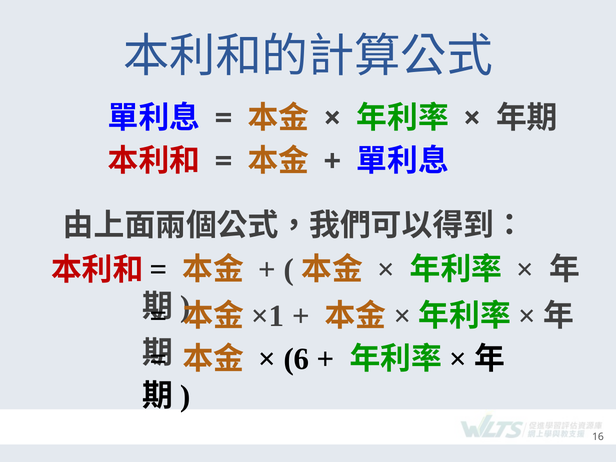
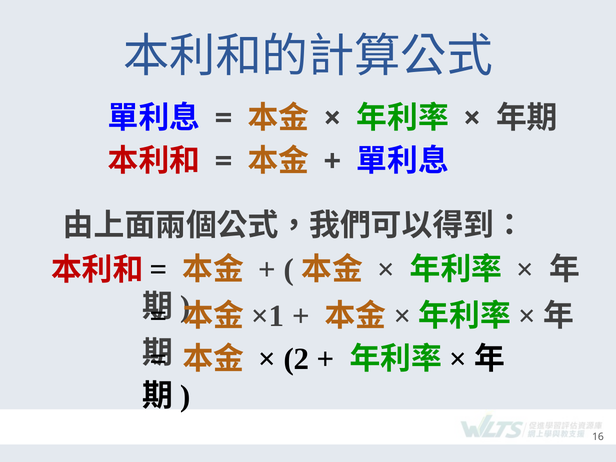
6: 6 -> 2
